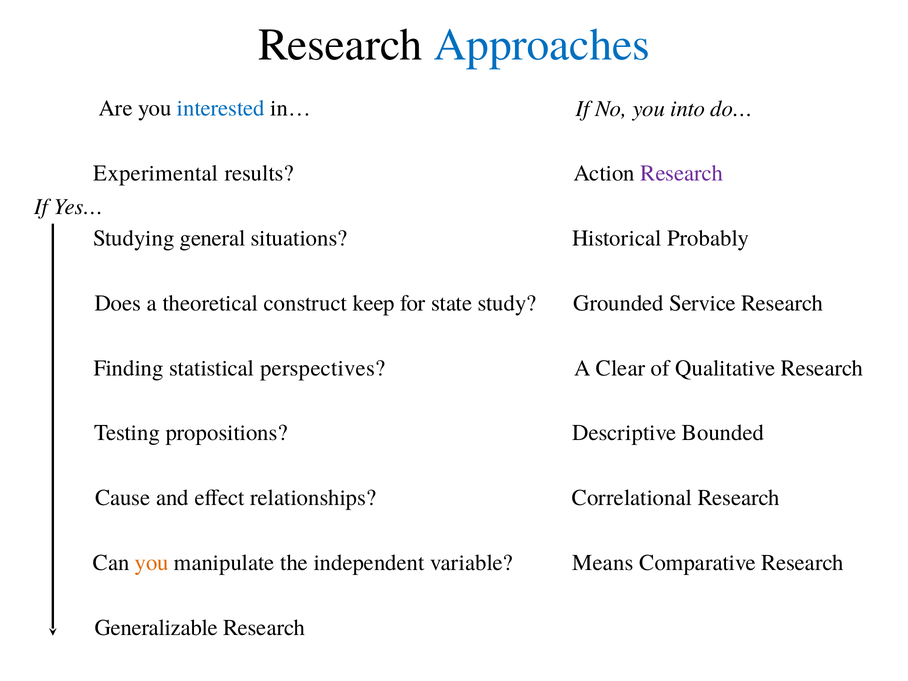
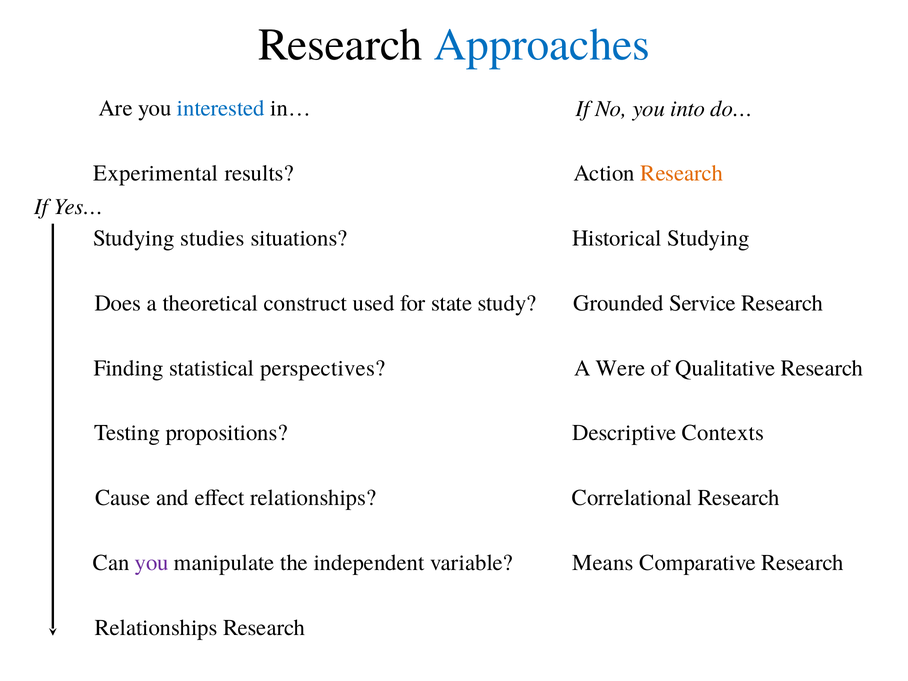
Research at (682, 173) colour: purple -> orange
general: general -> studies
Historical Probably: Probably -> Studying
keep: keep -> used
Clear: Clear -> Were
Bounded: Bounded -> Contexts
you at (152, 563) colour: orange -> purple
Generalizable at (156, 628): Generalizable -> Relationships
